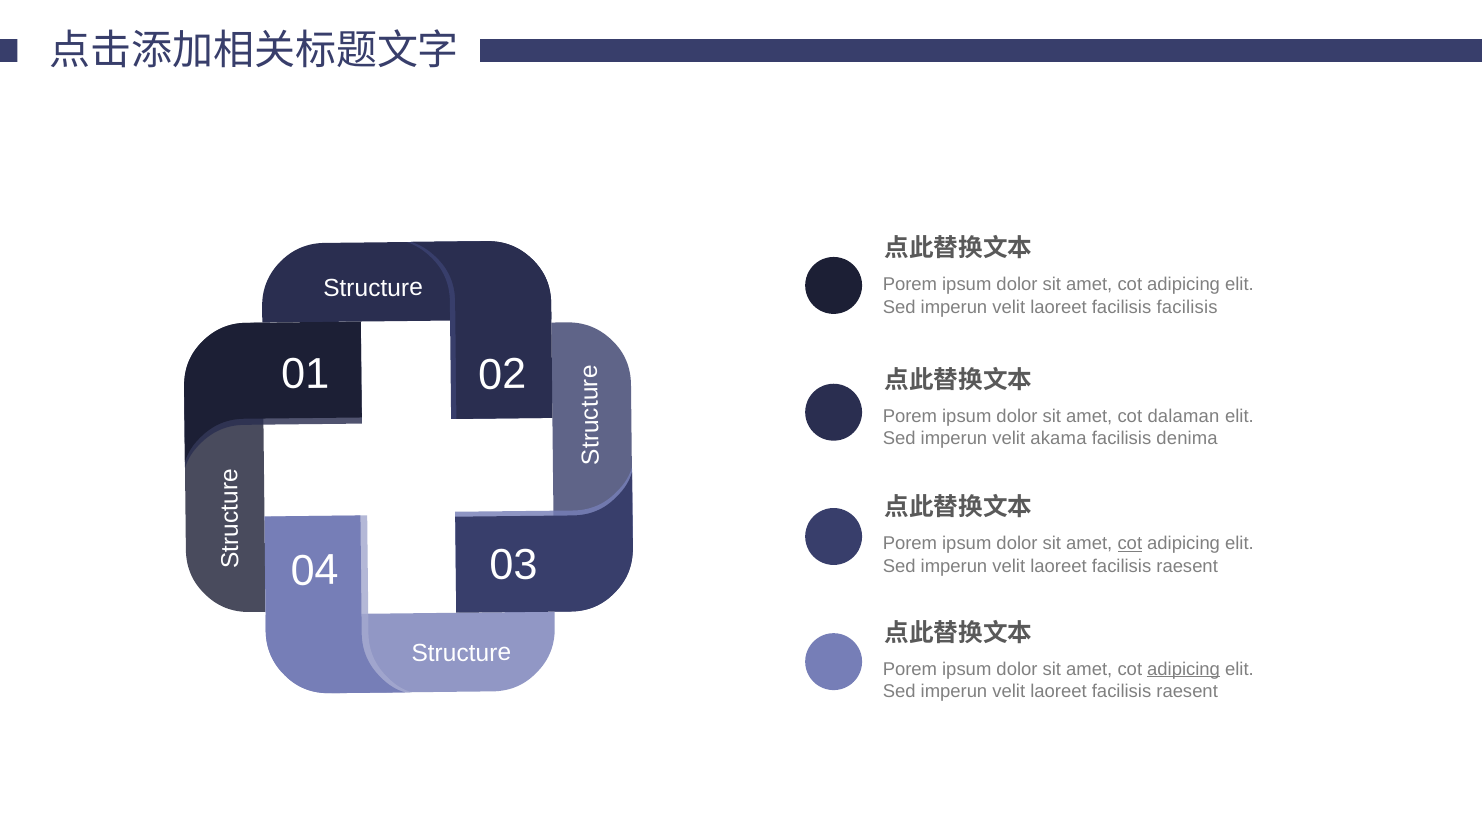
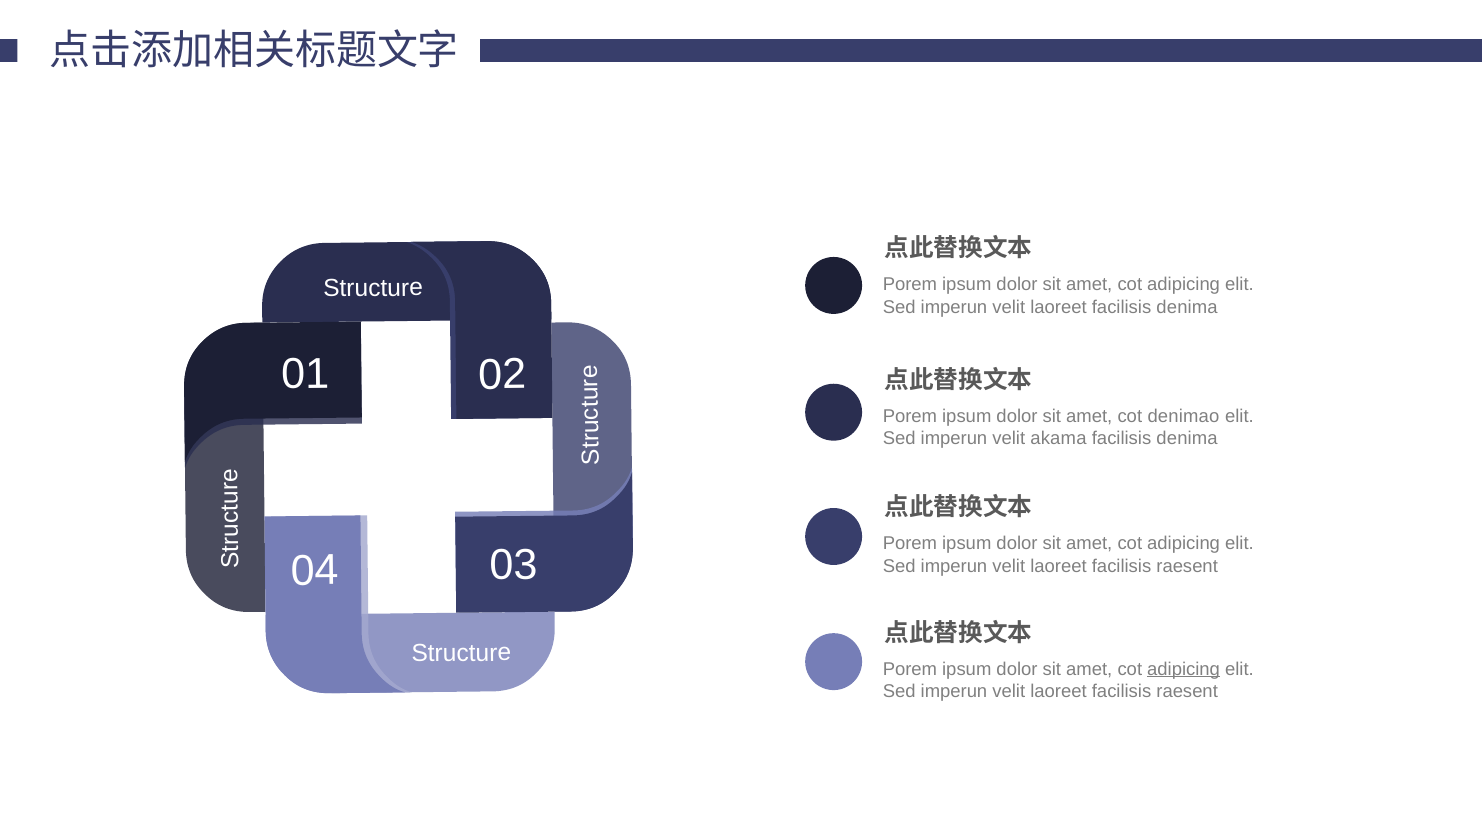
laoreet facilisis facilisis: facilisis -> denima
dalaman: dalaman -> denimao
cot at (1130, 543) underline: present -> none
